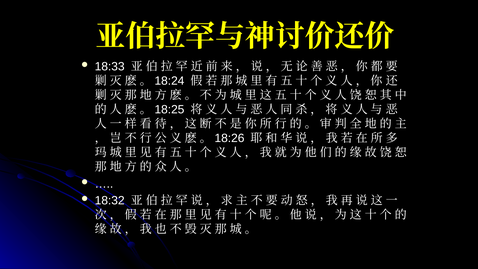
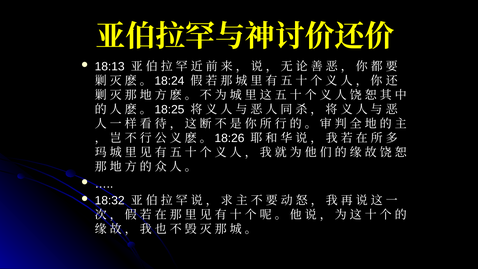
18:33: 18:33 -> 18:13
